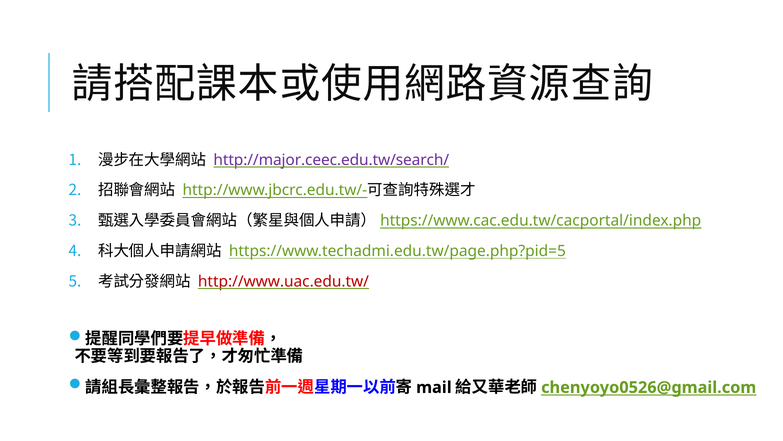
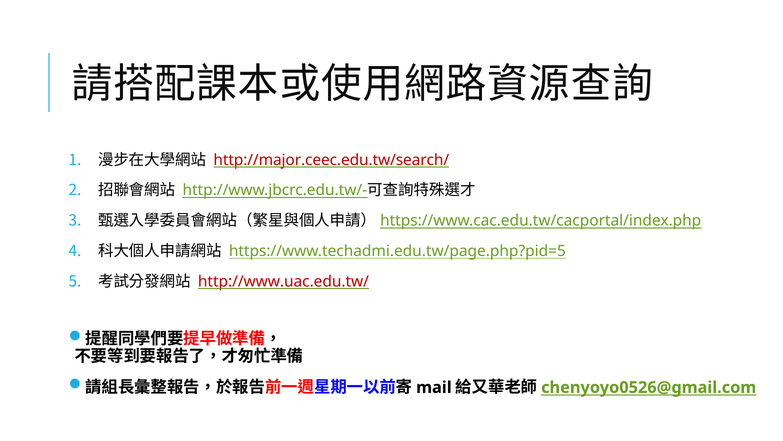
http://major.ceec.edu.tw/search/ colour: purple -> red
